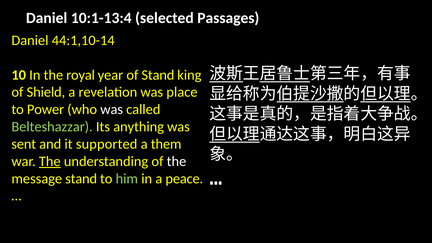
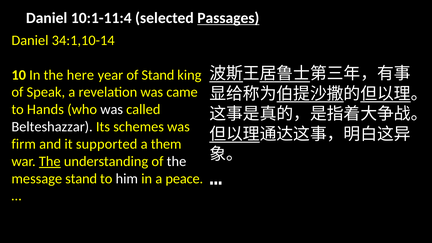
10:1-13:4: 10:1-13:4 -> 10:1-11:4
Passages underline: none -> present
44:1,10-14: 44:1,10-14 -> 34:1,10-14
royal: royal -> here
Shield: Shield -> Speak
place: place -> came
Power: Power -> Hands
Belteshazzar colour: light green -> white
anything: anything -> schemes
sent: sent -> firm
him colour: light green -> white
